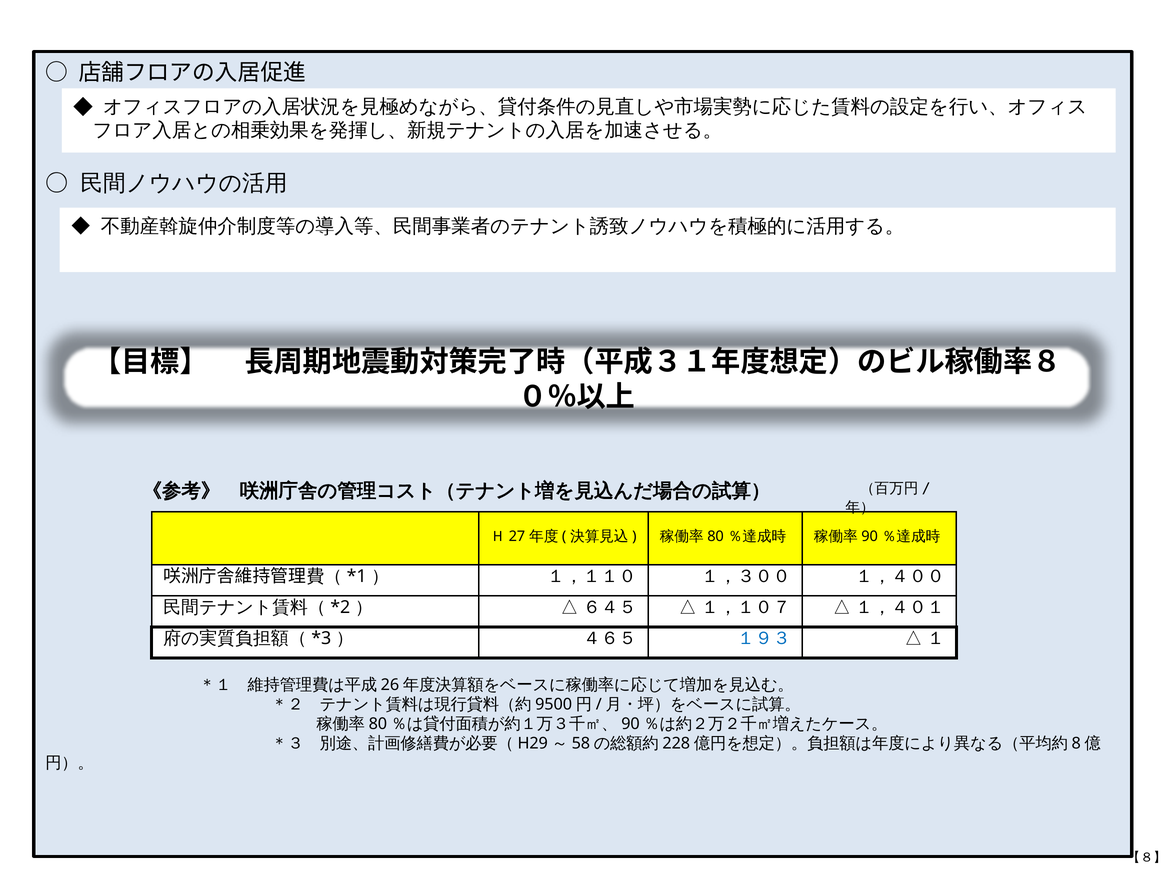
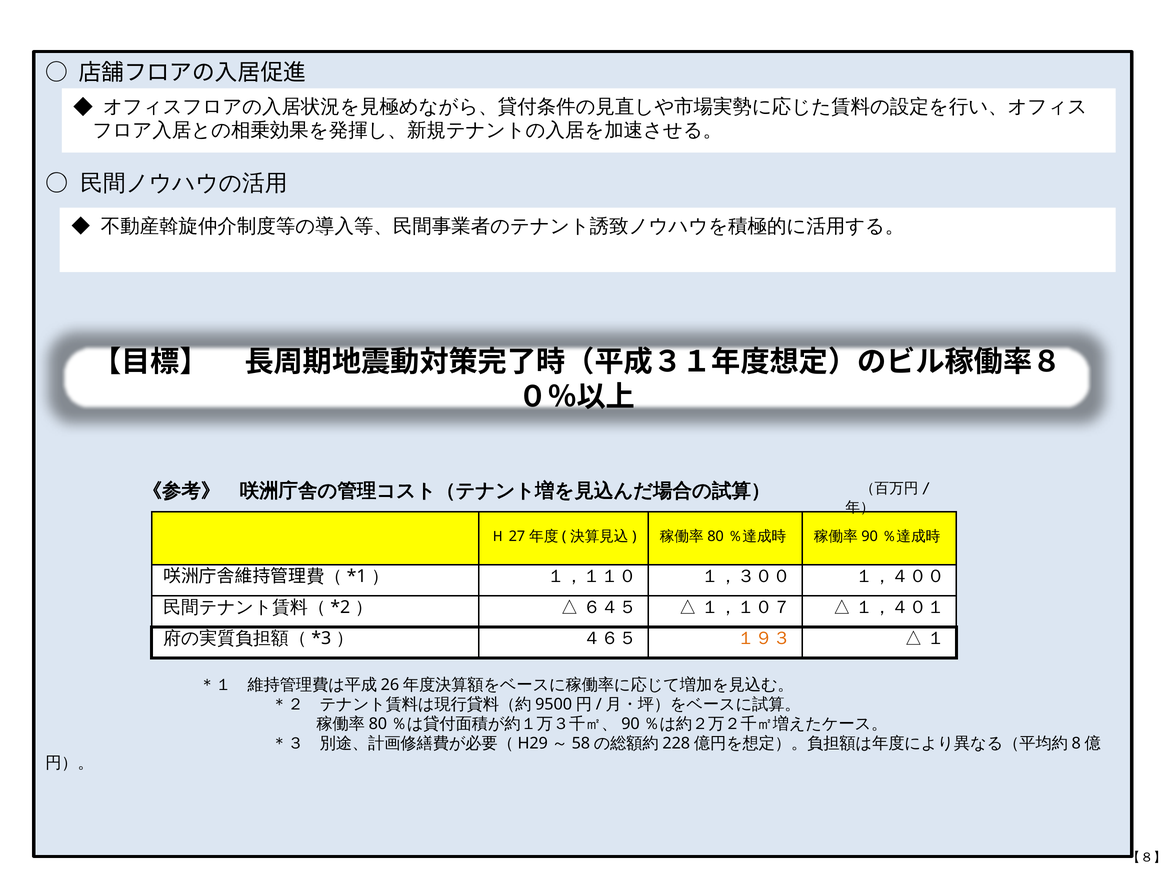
１９３ colour: blue -> orange
